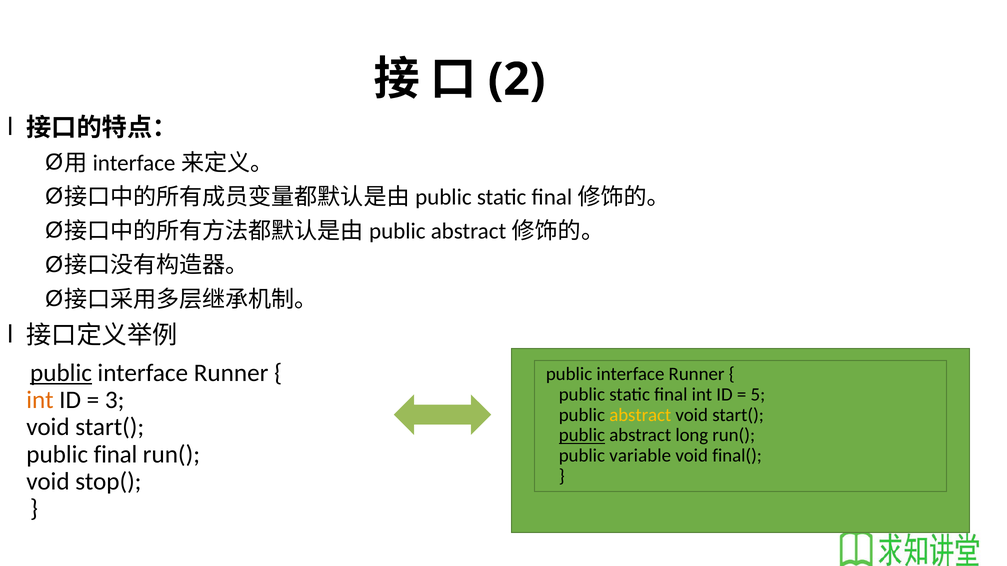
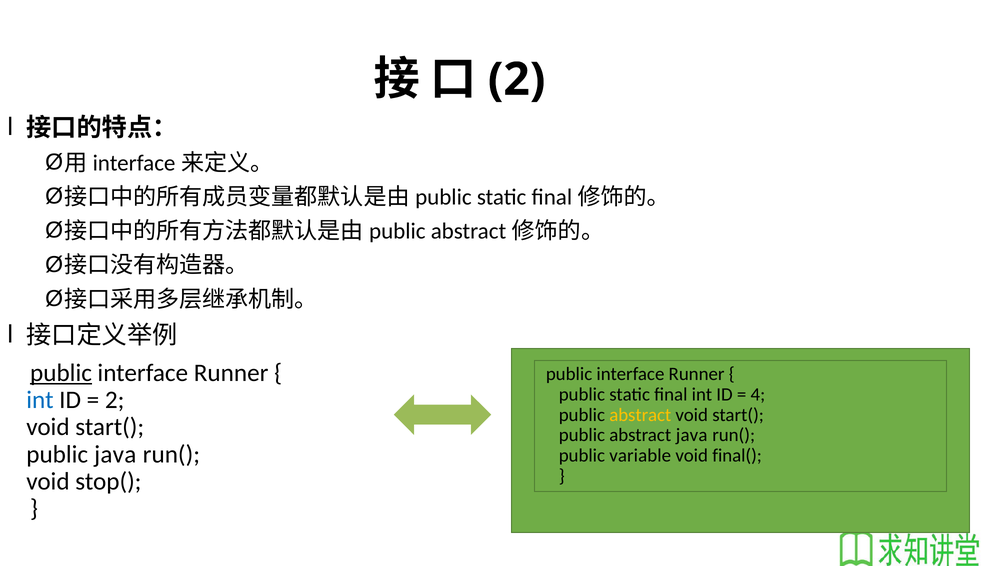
5: 5 -> 4
int at (40, 400) colour: orange -> blue
3 at (115, 400): 3 -> 2
public at (582, 436) underline: present -> none
abstract long: long -> java
public final: final -> java
